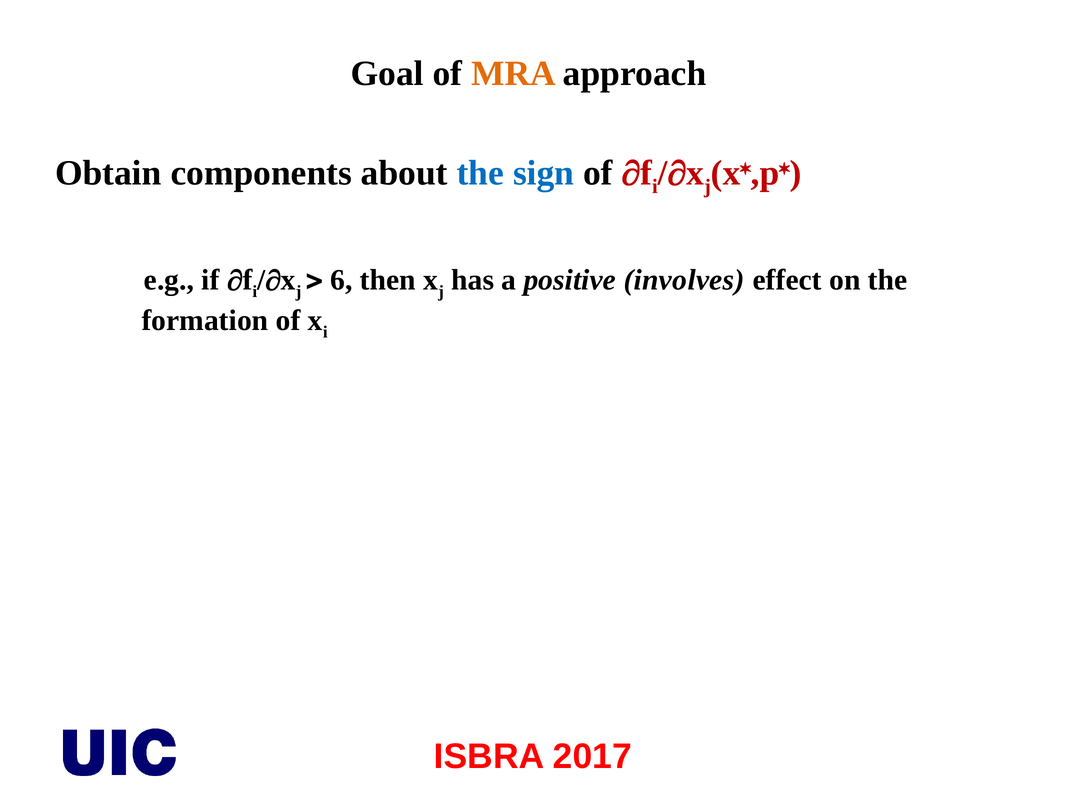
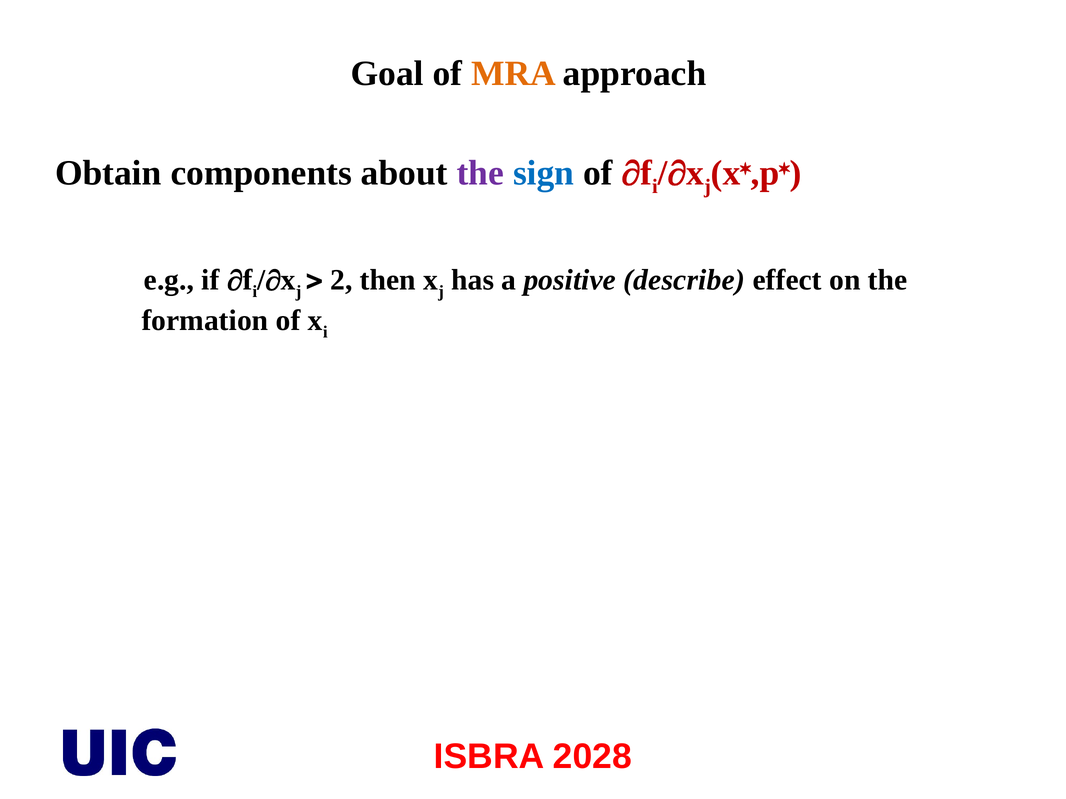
the at (480, 173) colour: blue -> purple
6: 6 -> 2
involves: involves -> describe
2017: 2017 -> 2028
